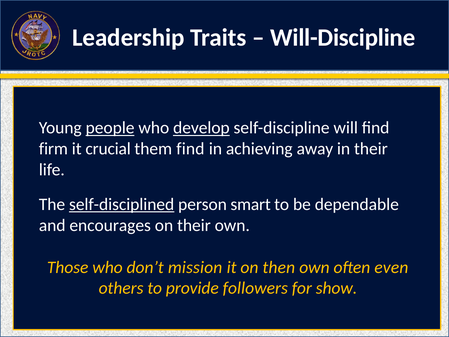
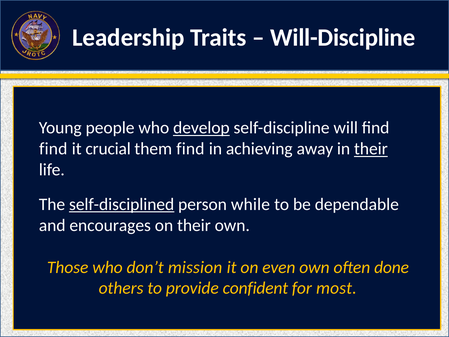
people underline: present -> none
firm at (53, 149): firm -> find
their at (371, 149) underline: none -> present
smart: smart -> while
then: then -> even
even: even -> done
followers: followers -> confident
show: show -> most
